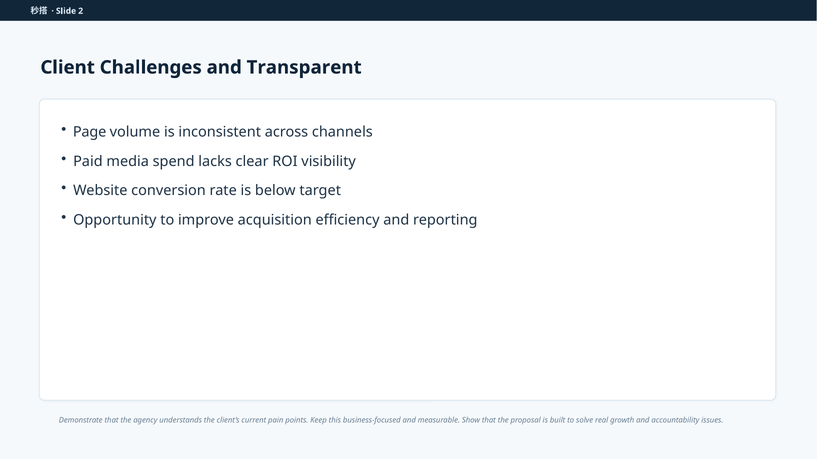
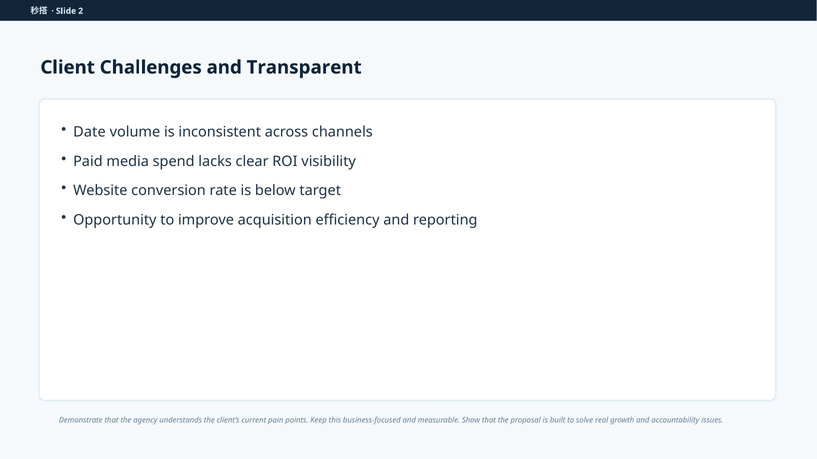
Page: Page -> Date
